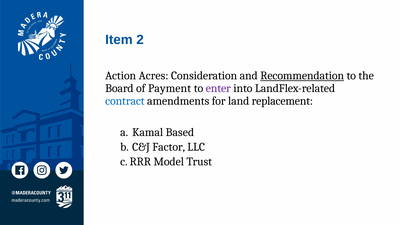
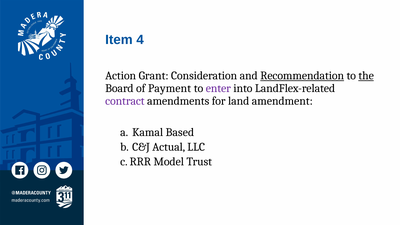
2: 2 -> 4
Acres: Acres -> Grant
the underline: none -> present
contract colour: blue -> purple
replacement: replacement -> amendment
Factor: Factor -> Actual
